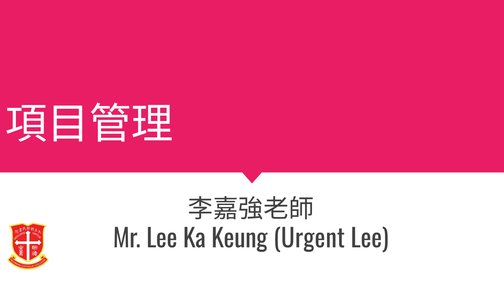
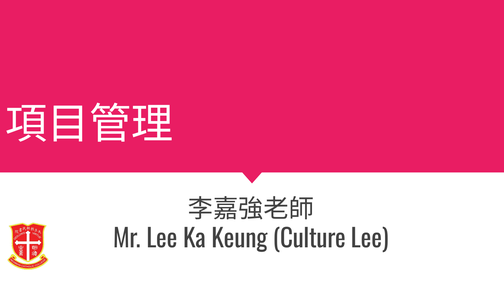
Urgent: Urgent -> Culture
